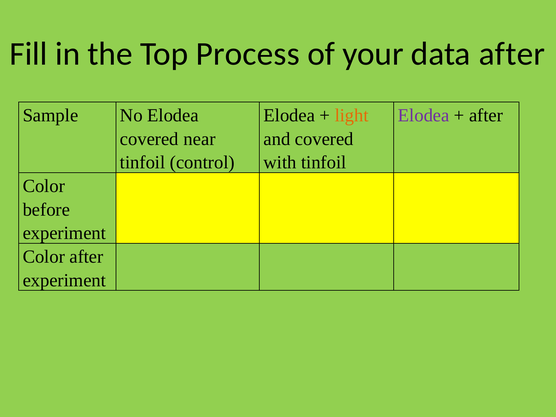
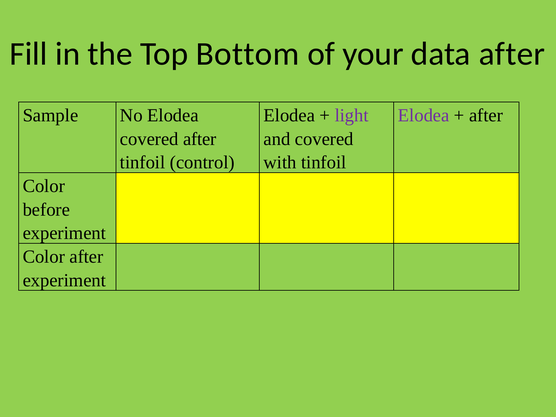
Process: Process -> Bottom
light colour: orange -> purple
covered near: near -> after
